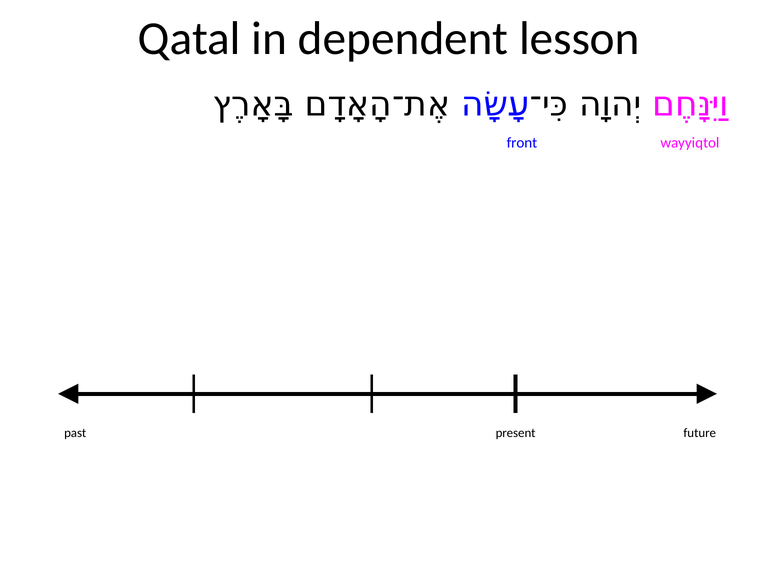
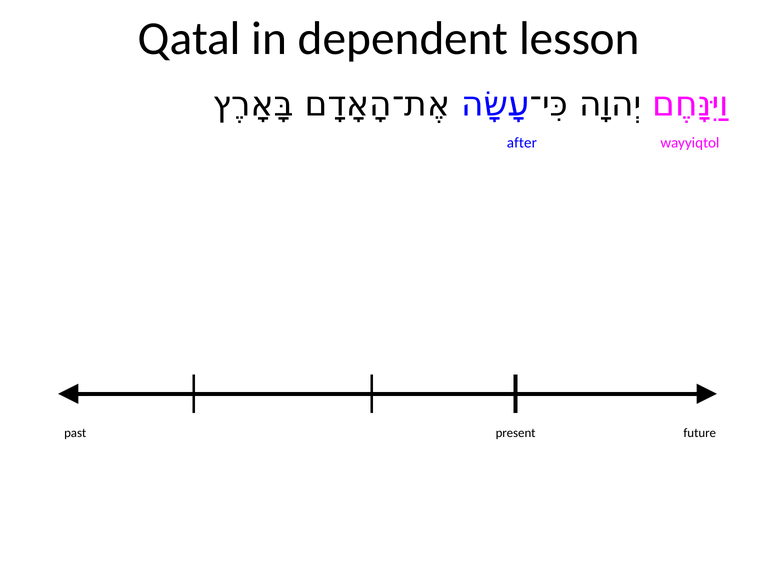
front: front -> after
